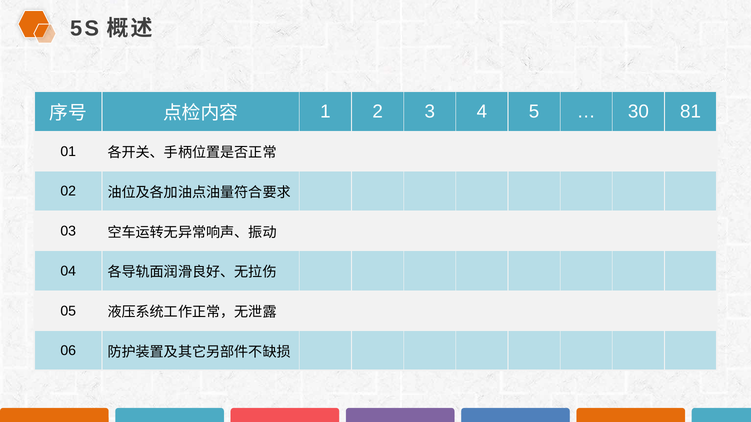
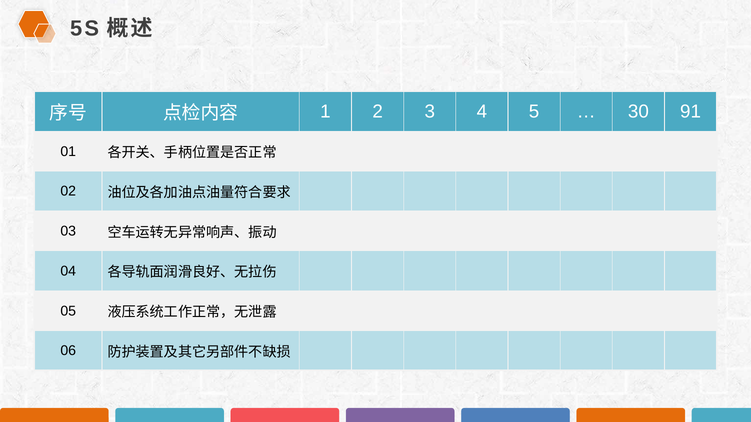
81: 81 -> 91
